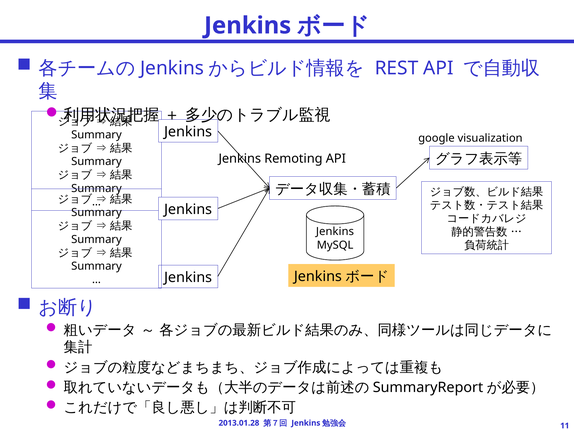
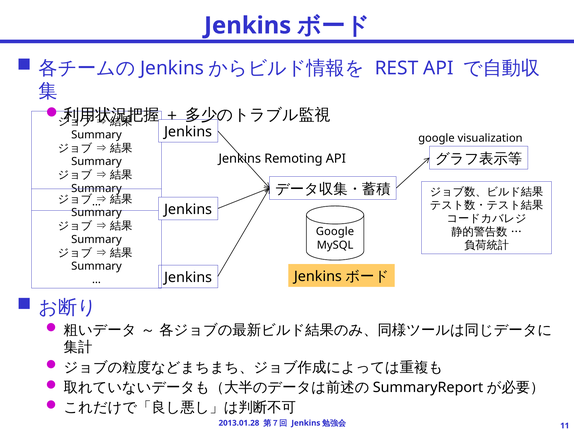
Jenkins at (335, 232): Jenkins -> Google
